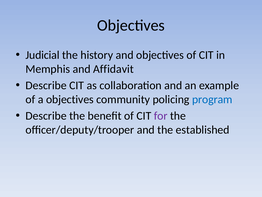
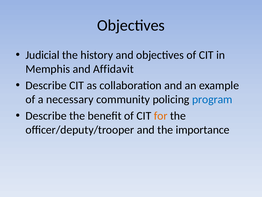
a objectives: objectives -> necessary
for colour: purple -> orange
established: established -> importance
